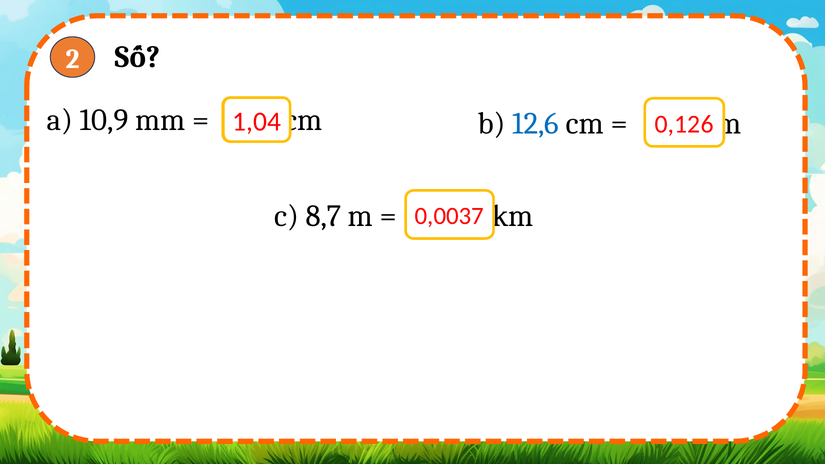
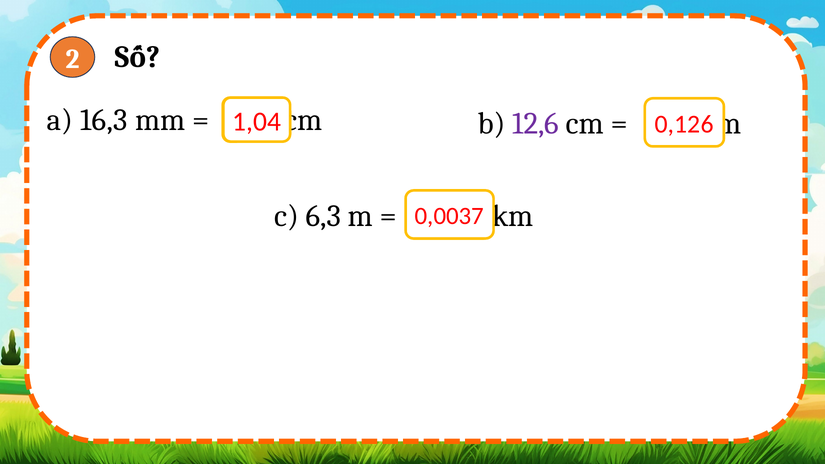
10,9: 10,9 -> 16,3
12,6 colour: blue -> purple
8,7: 8,7 -> 6,3
